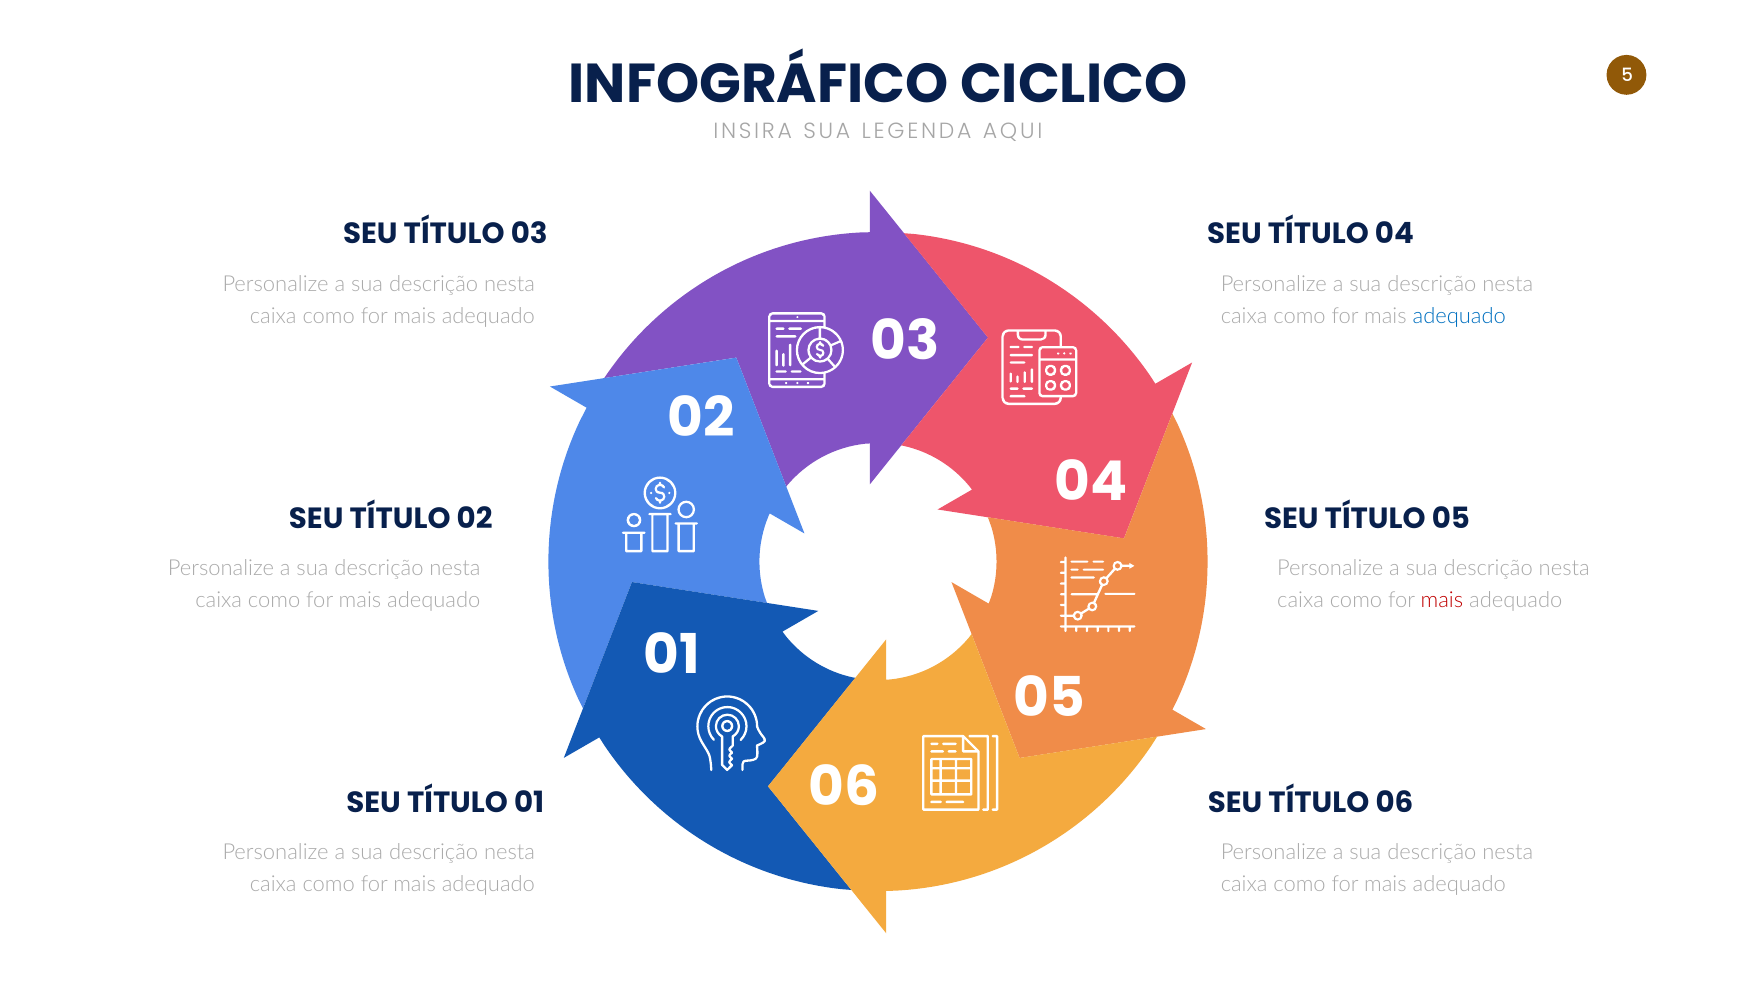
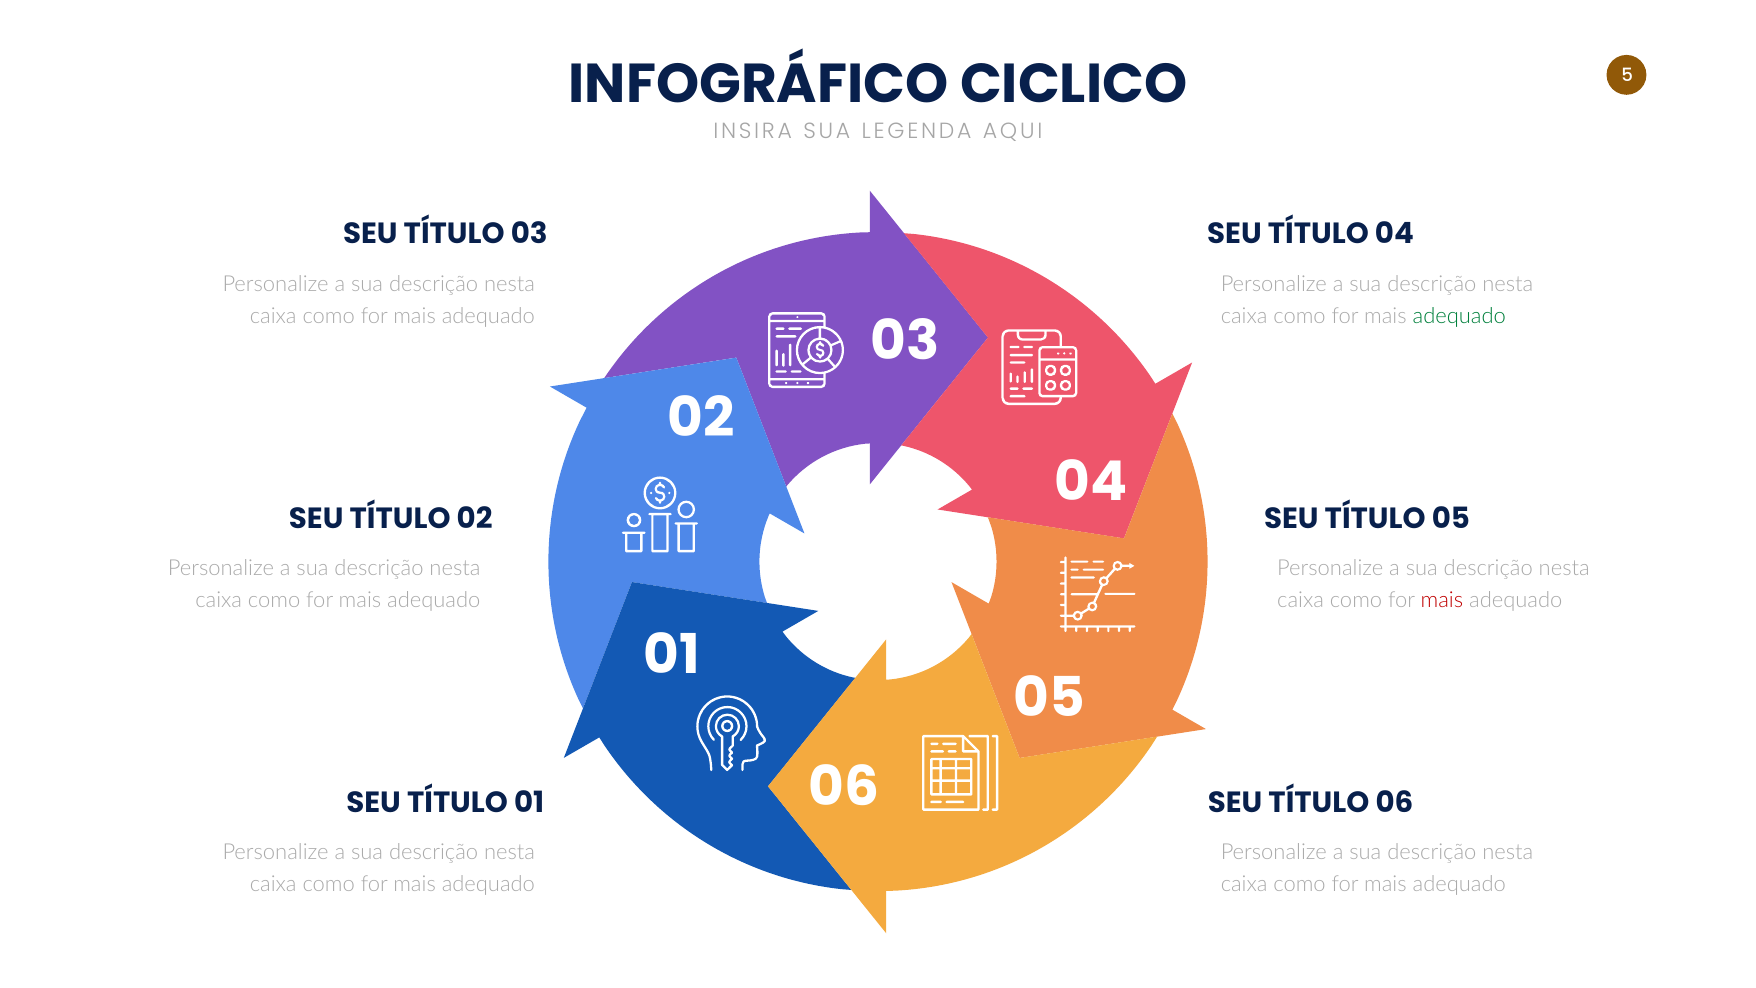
adequado at (1459, 316) colour: blue -> green
